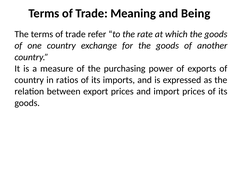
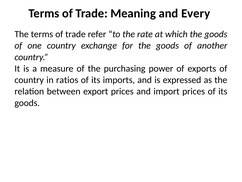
Being: Being -> Every
